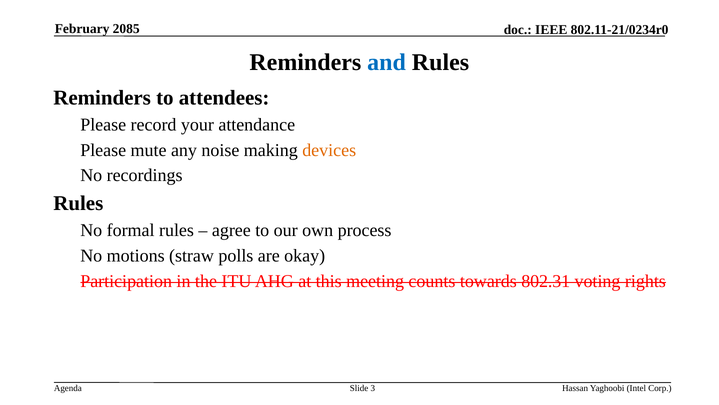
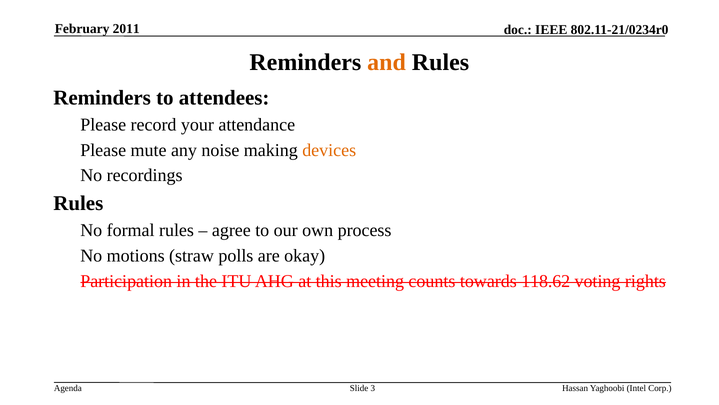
2085: 2085 -> 2011
and colour: blue -> orange
802.31: 802.31 -> 118.62
